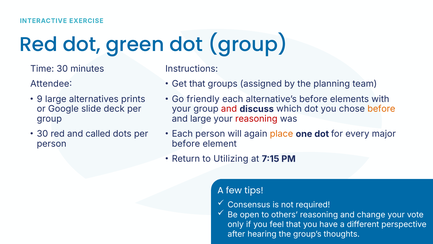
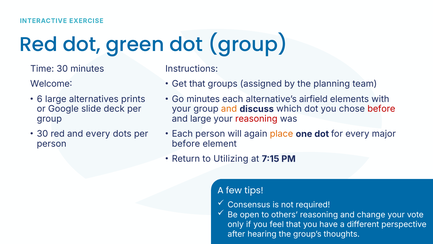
Attendee: Attendee -> Welcome
9: 9 -> 6
Go friendly: friendly -> minutes
alternative’s before: before -> airfield
and at (229, 109) colour: red -> orange
before at (381, 109) colour: orange -> red
and called: called -> every
